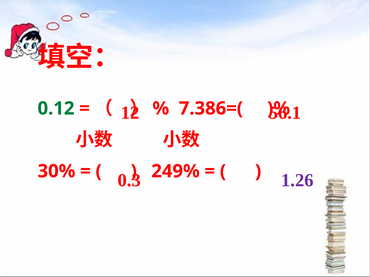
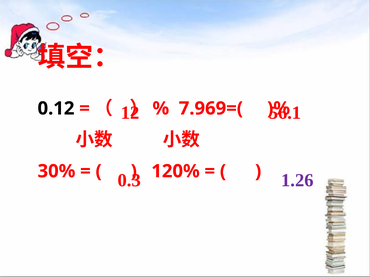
0.12 colour: green -> black
7.386=(: 7.386=( -> 7.969=(
249%: 249% -> 120%
